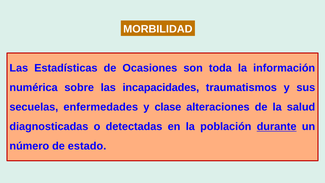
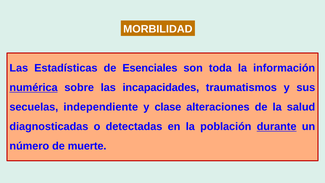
Ocasiones: Ocasiones -> Esenciales
numérica underline: none -> present
enfermedades: enfermedades -> independiente
estado: estado -> muerte
